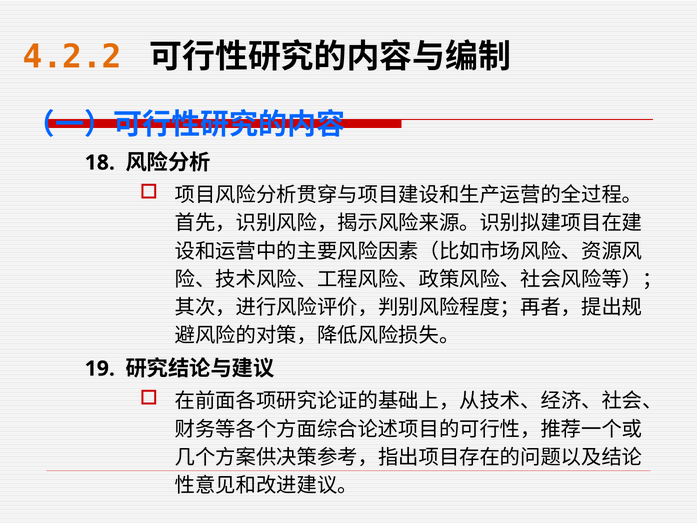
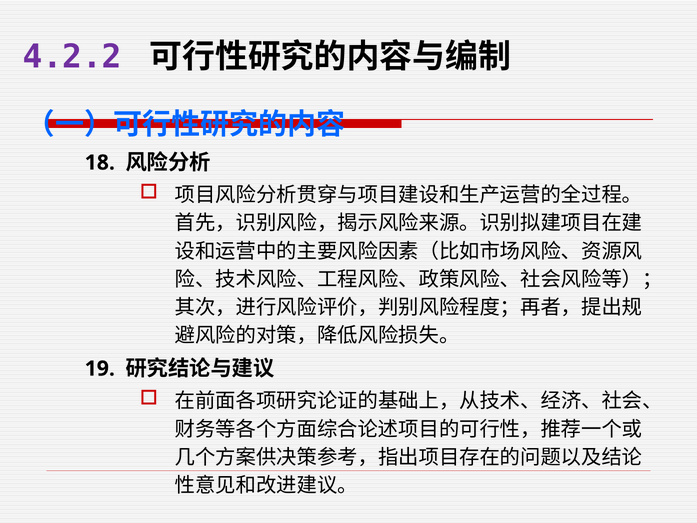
4.2.2 colour: orange -> purple
